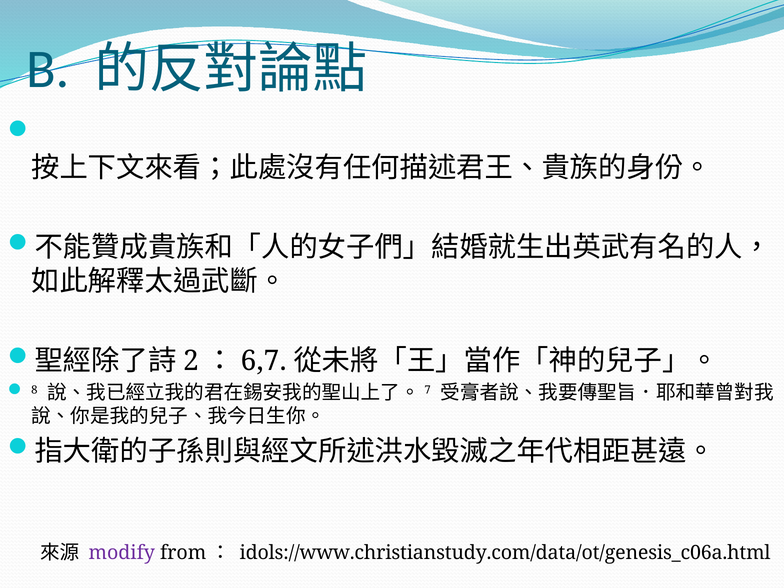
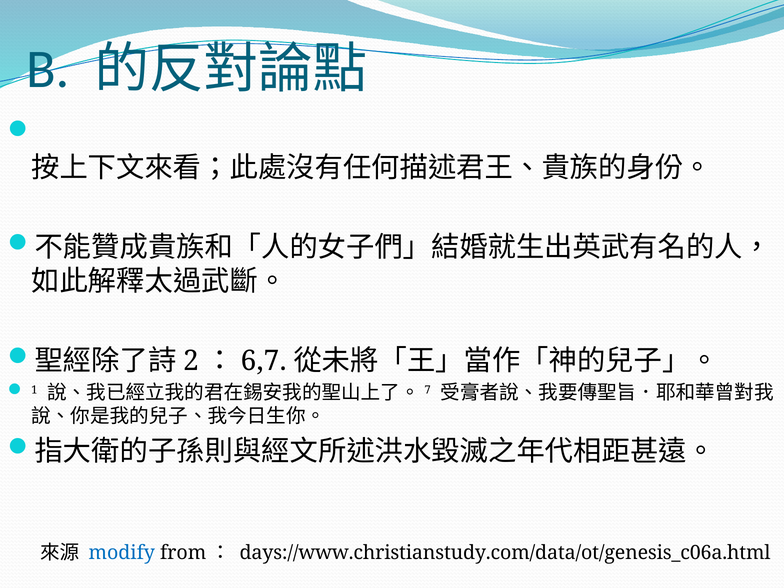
8: 8 -> 1
modify colour: purple -> blue
idols://www.christianstudy.com/data/ot/genesis_c06a.html: idols://www.christianstudy.com/data/ot/genesis_c06a.html -> days://www.christianstudy.com/data/ot/genesis_c06a.html
